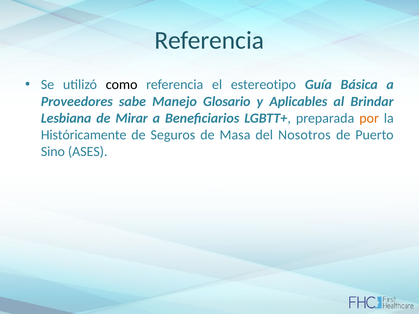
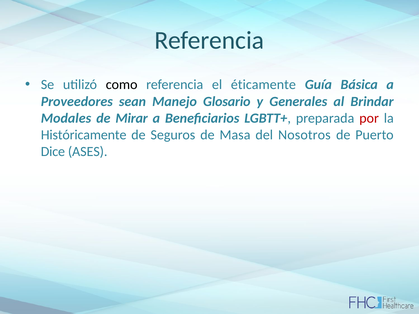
estereotipo: estereotipo -> éticamente
sabe: sabe -> sean
Aplicables: Aplicables -> Generales
Lesbiana: Lesbiana -> Modales
por colour: orange -> red
Sino: Sino -> Dice
